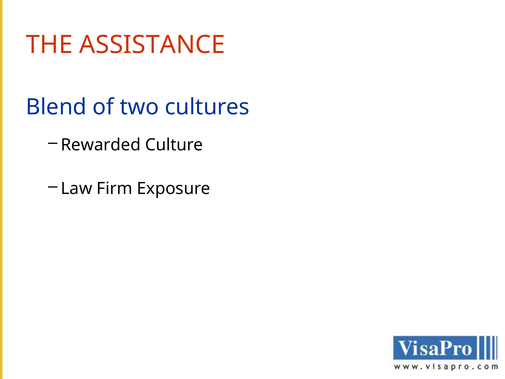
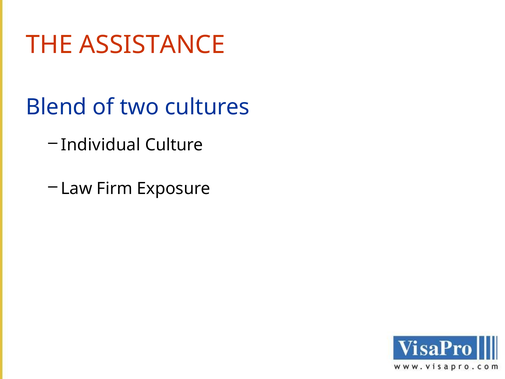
Rewarded: Rewarded -> Individual
